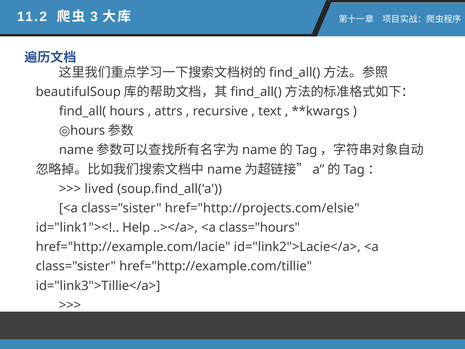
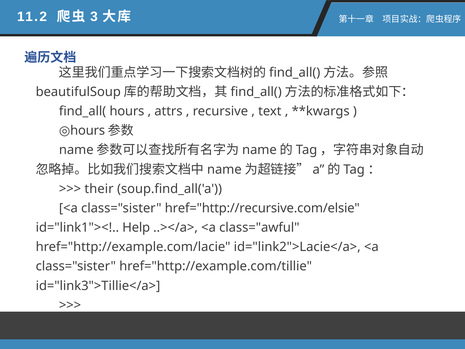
lived: lived -> their
href="http://projects.com/elsie: href="http://projects.com/elsie -> href="http://recursive.com/elsie
class="hours: class="hours -> class="awful
